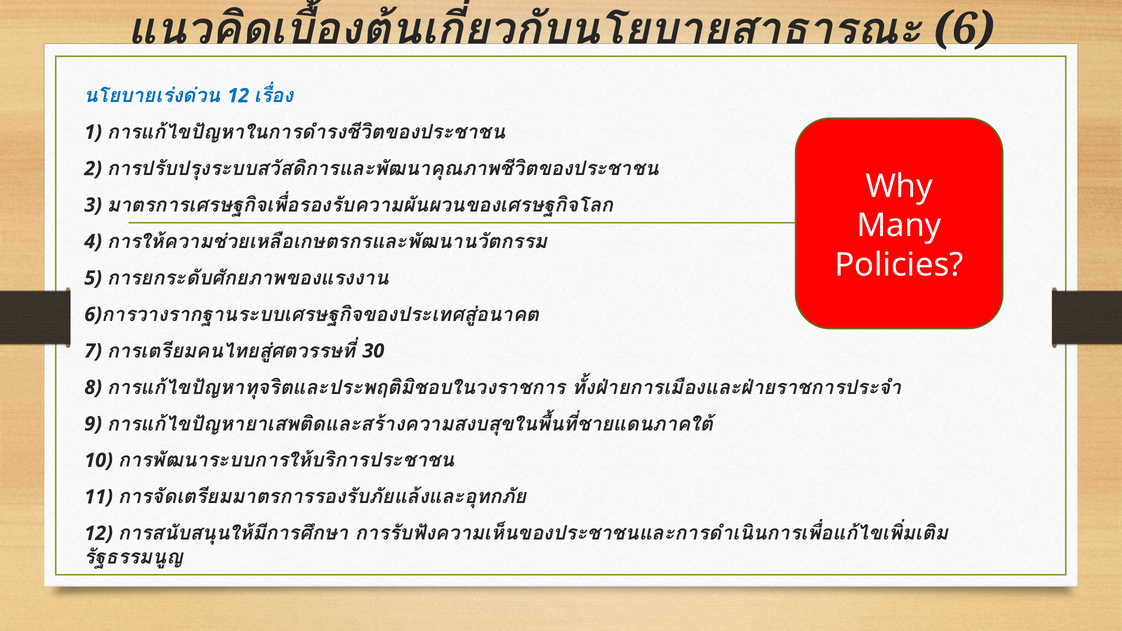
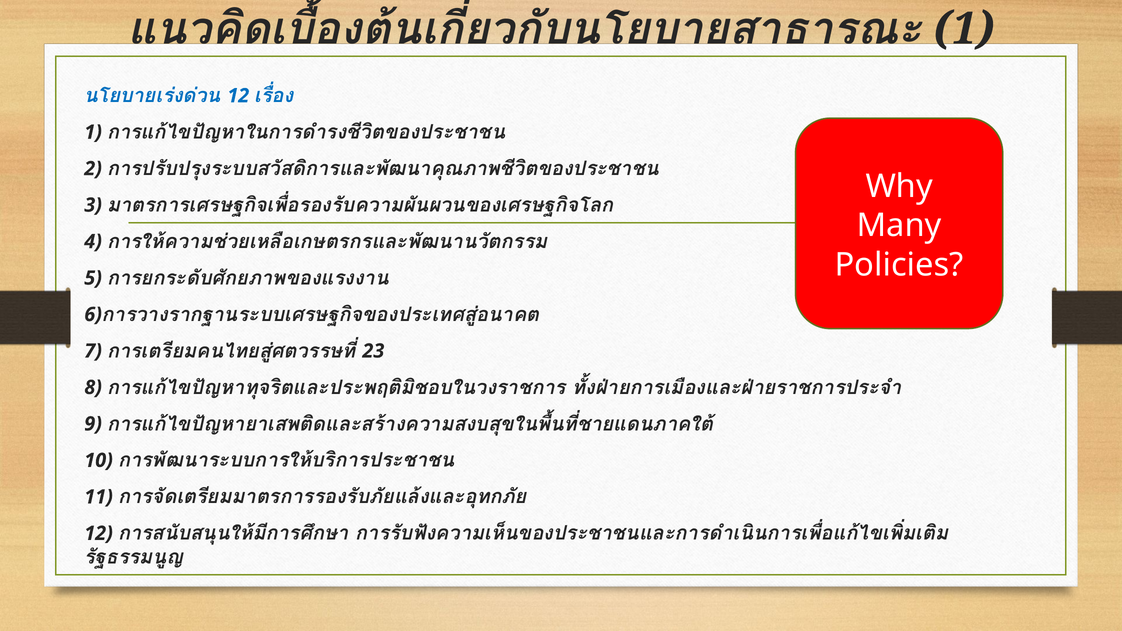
6 at (964, 29): 6 -> 1
30: 30 -> 23
